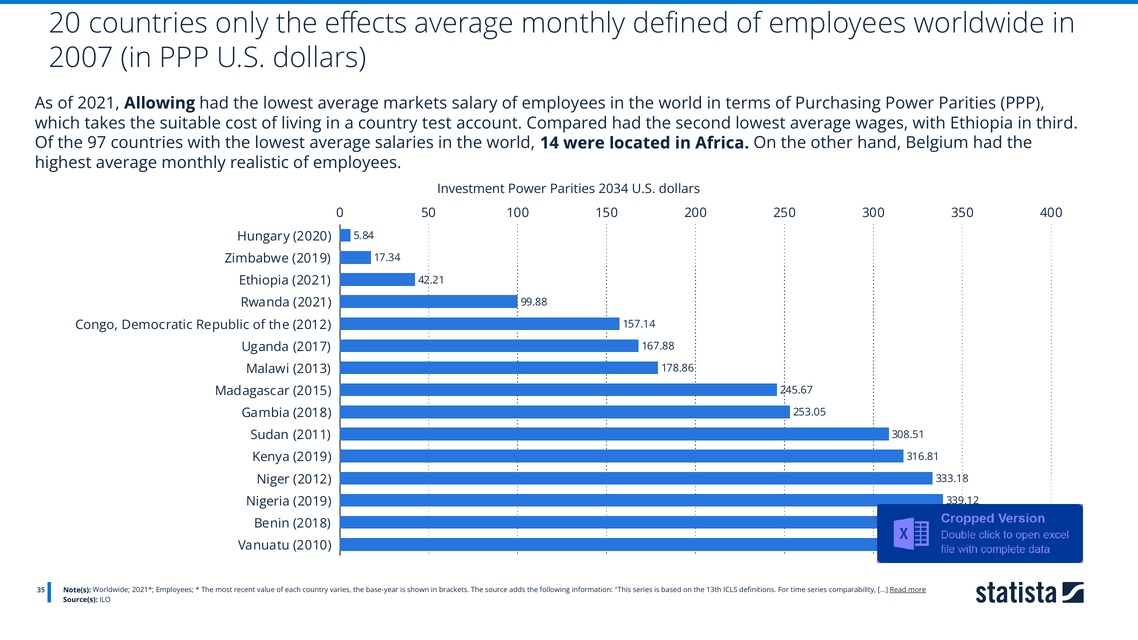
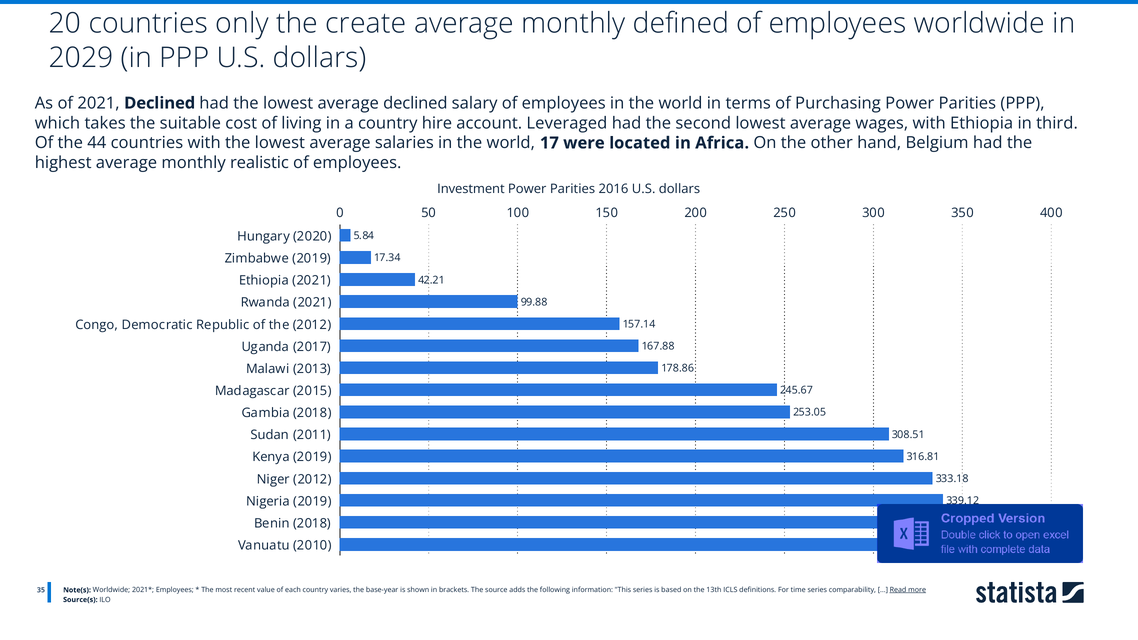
effects: effects -> create
2007: 2007 -> 2029
2021 Allowing: Allowing -> Declined
average markets: markets -> declined
test: test -> hire
Compared: Compared -> Leveraged
97: 97 -> 44
14: 14 -> 17
2034: 2034 -> 2016
